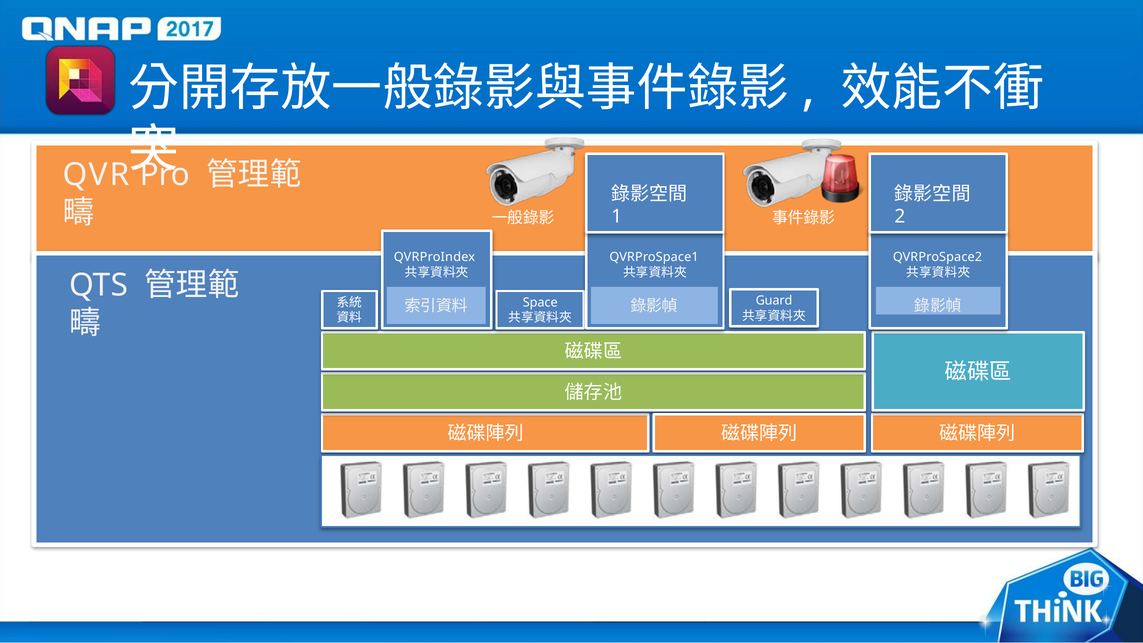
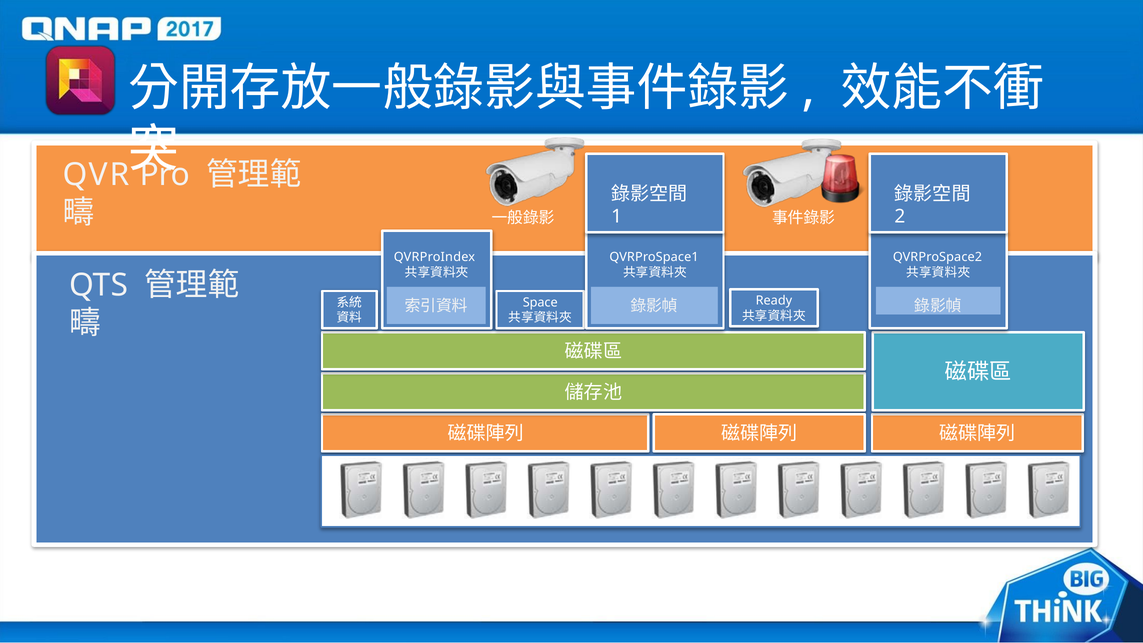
Guard: Guard -> Ready
